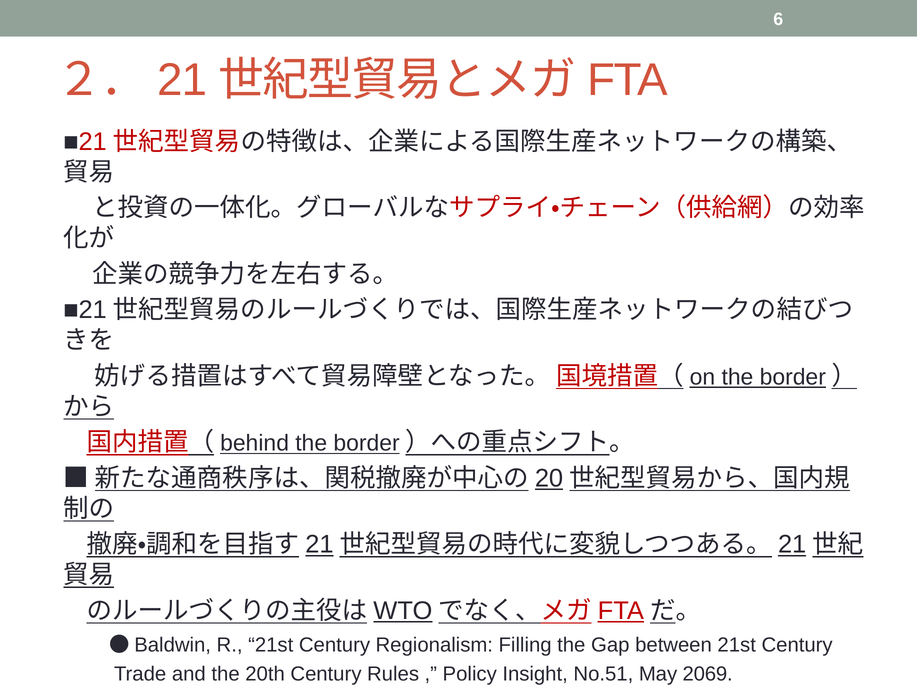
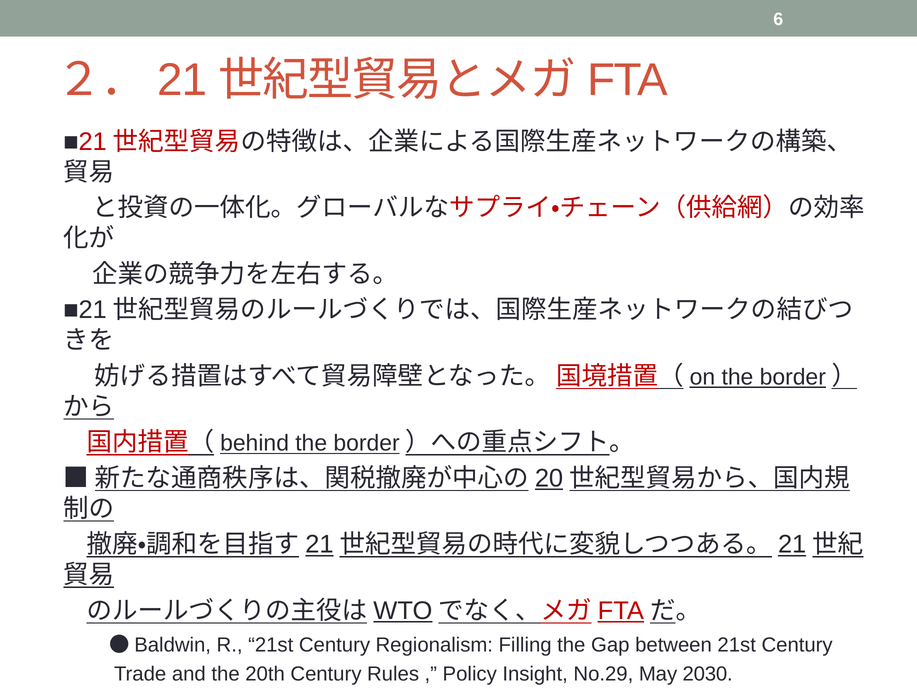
No.51: No.51 -> No.29
2069: 2069 -> 2030
